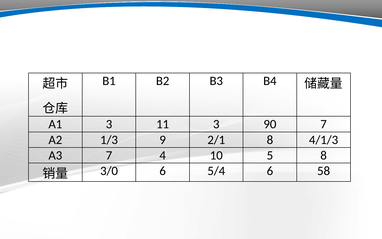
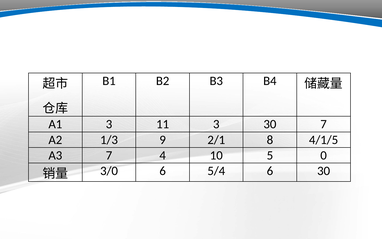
3 90: 90 -> 30
4/1/3: 4/1/3 -> 4/1/5
5 8: 8 -> 0
6 58: 58 -> 30
